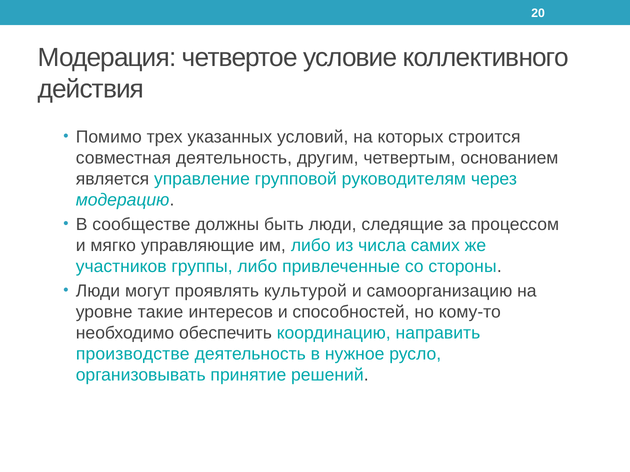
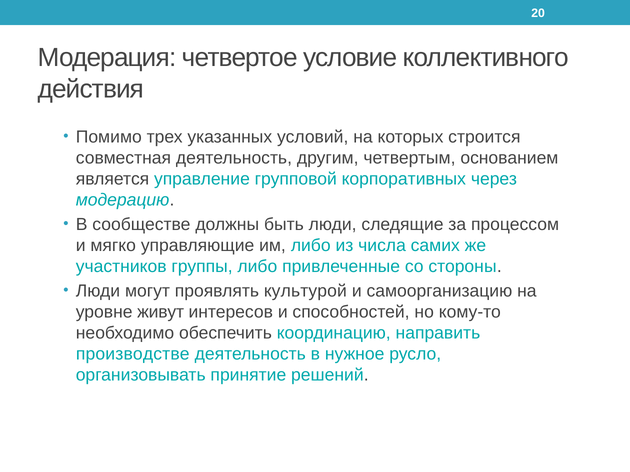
руководителям: руководителям -> корпоративных
такие: такие -> живут
